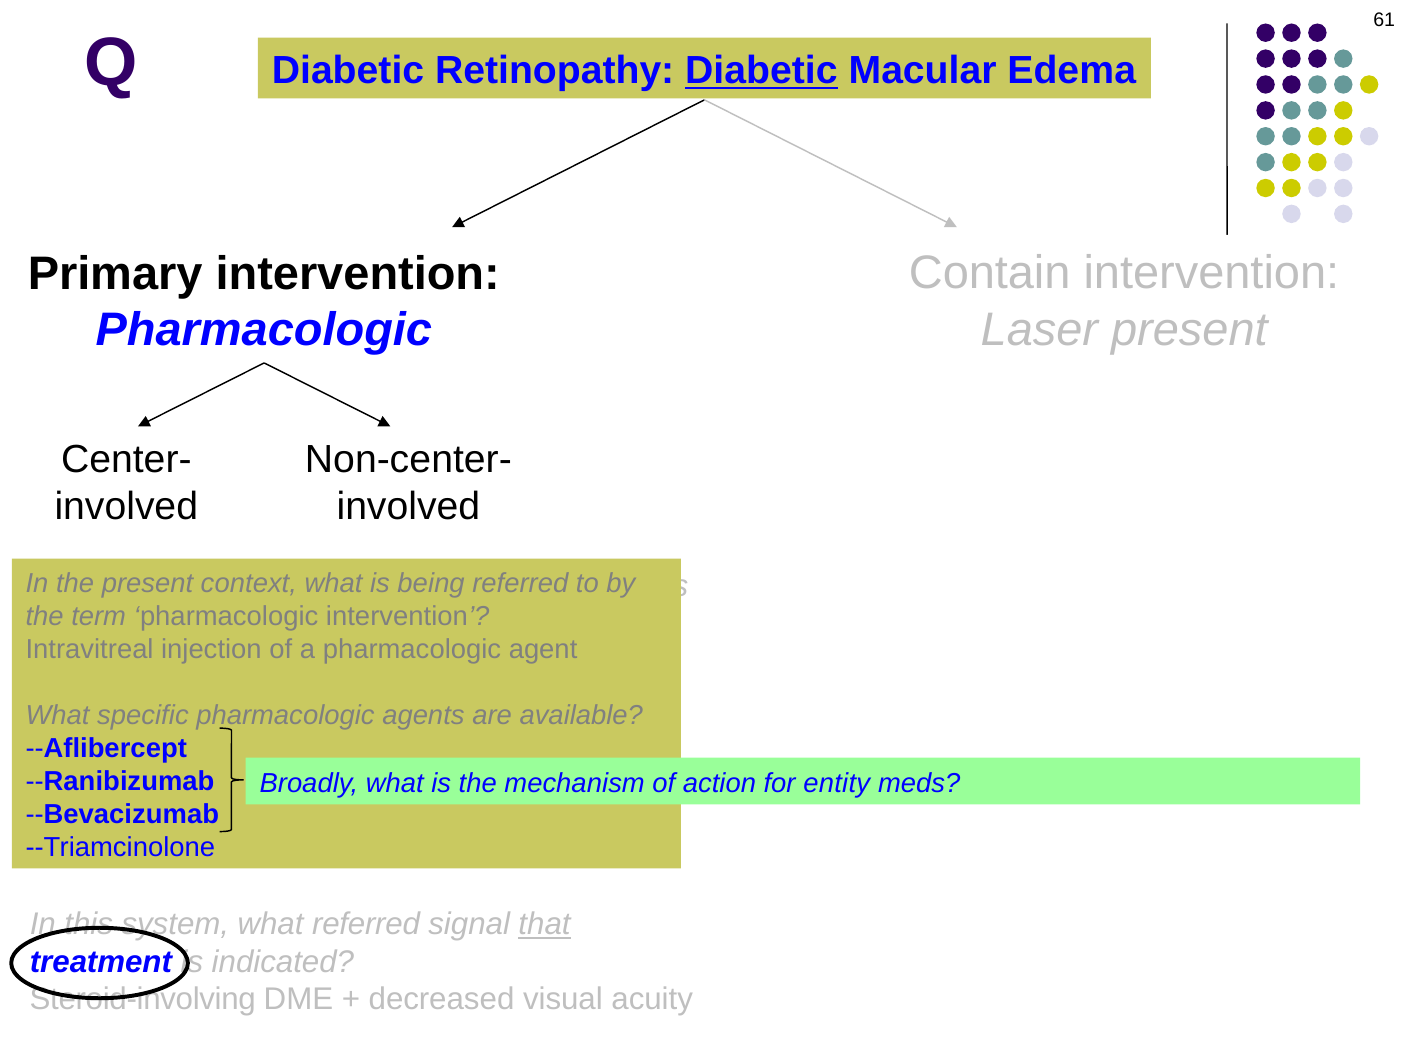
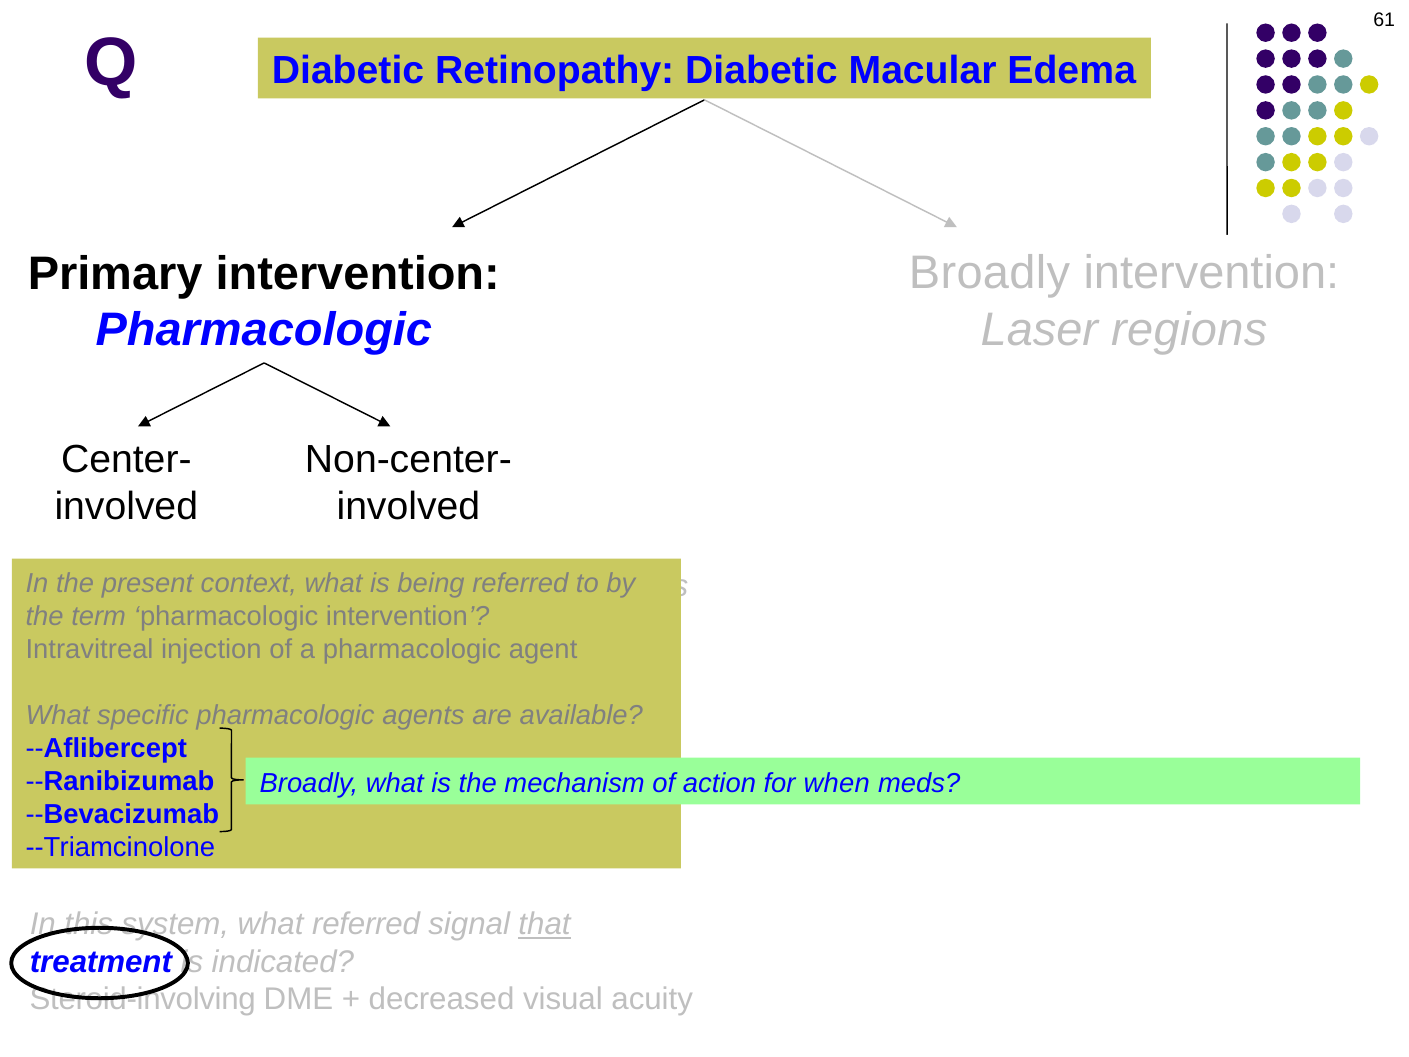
Diabetic at (761, 71) underline: present -> none
Contain at (990, 273): Contain -> Broadly
Laser present: present -> regions
entity: entity -> when
